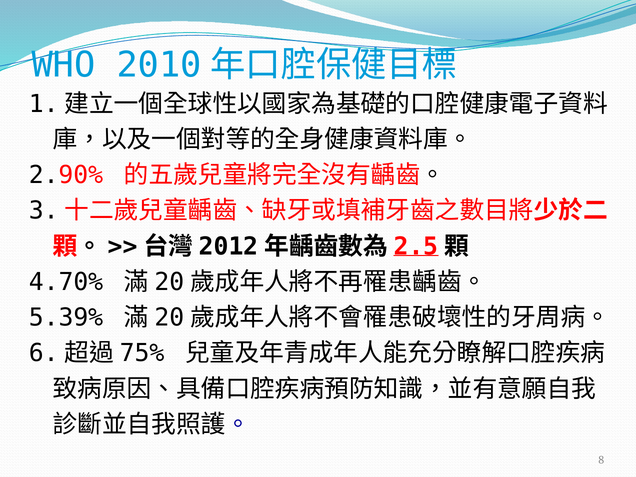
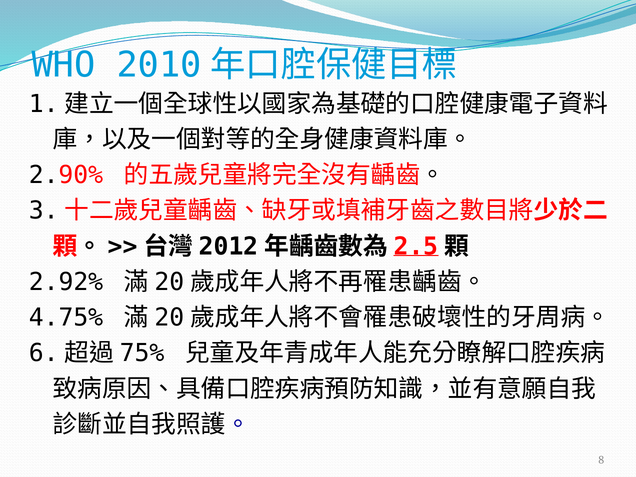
4.70%: 4.70% -> 2.92%
5.39%: 5.39% -> 4.75%
